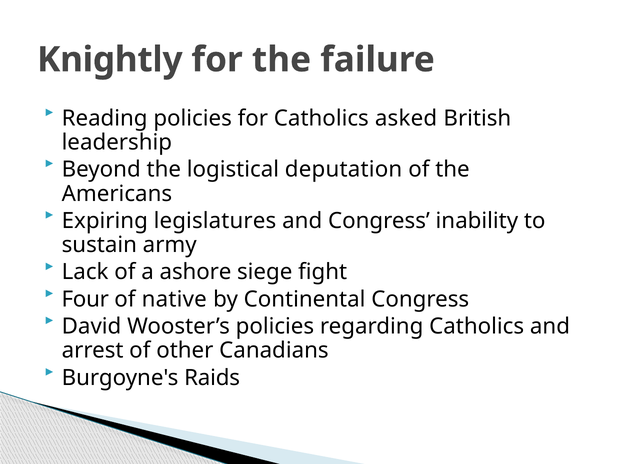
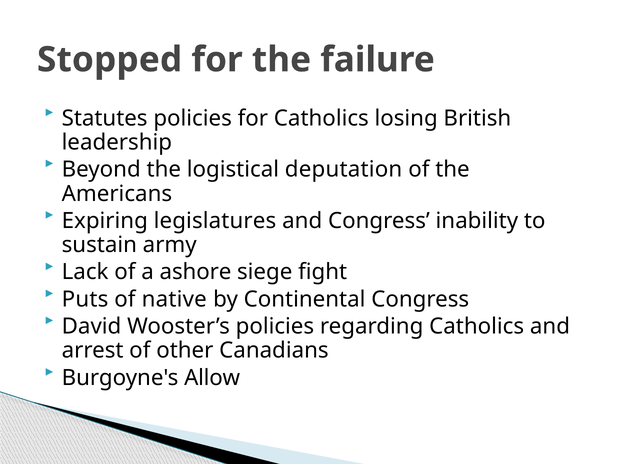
Knightly: Knightly -> Stopped
Reading: Reading -> Statutes
asked: asked -> losing
Four: Four -> Puts
Raids: Raids -> Allow
